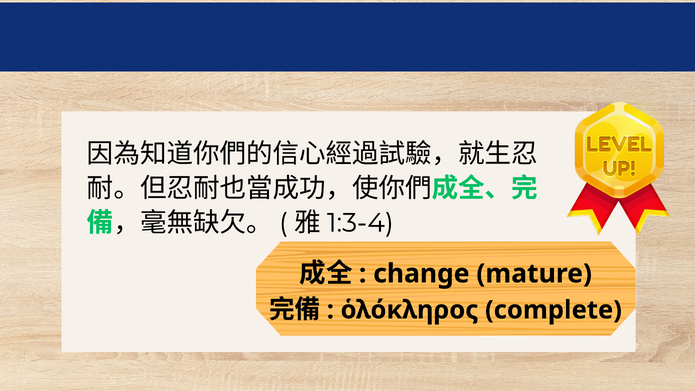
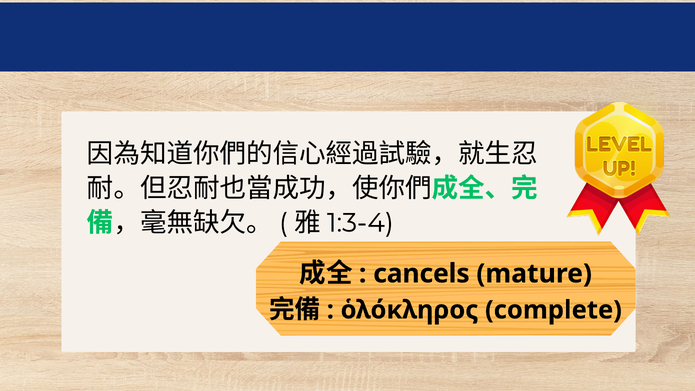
change: change -> cancels
